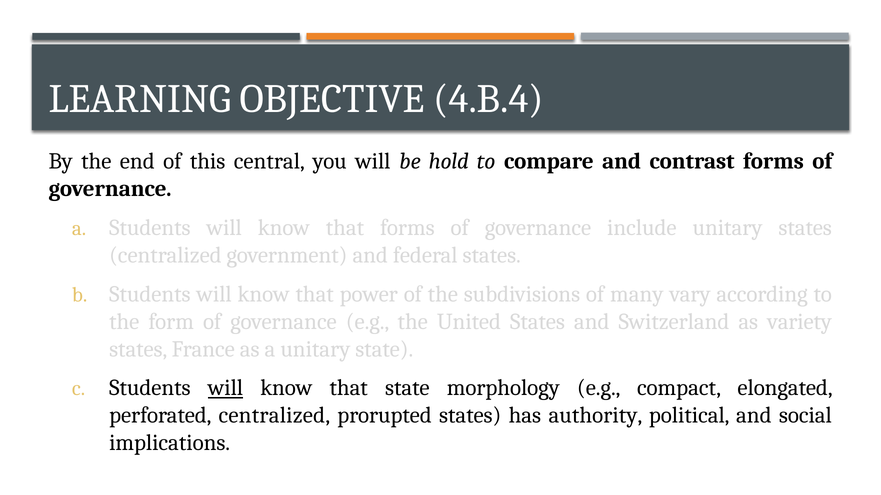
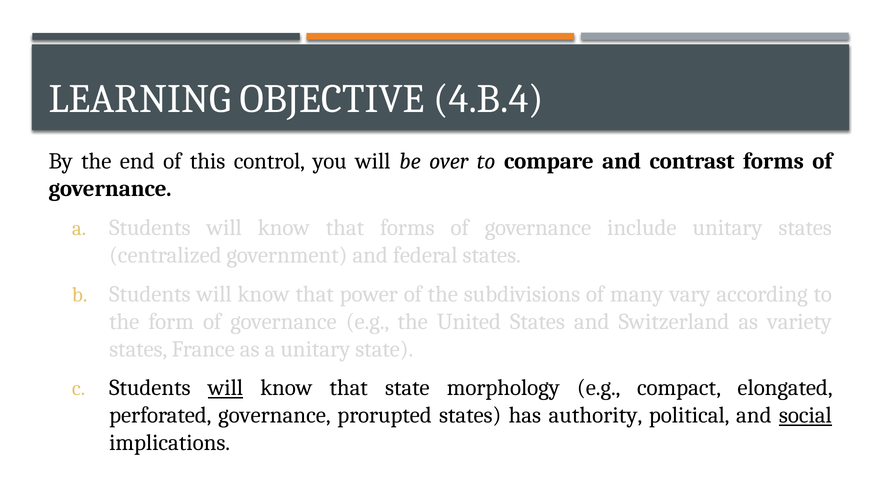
central: central -> control
hold: hold -> over
perforated centralized: centralized -> governance
social underline: none -> present
